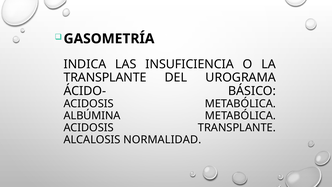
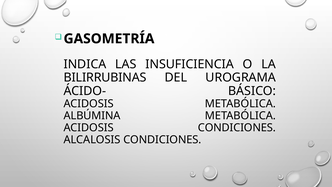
TRANSPLANTE at (105, 78): TRANSPLANTE -> BILIRRUBINAS
ACIDOSIS TRANSPLANTE: TRANSPLANTE -> CONDICIONES
ALCALOSIS NORMALIDAD: NORMALIDAD -> CONDICIONES
